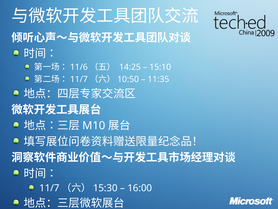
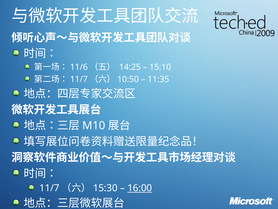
16:00 underline: none -> present
